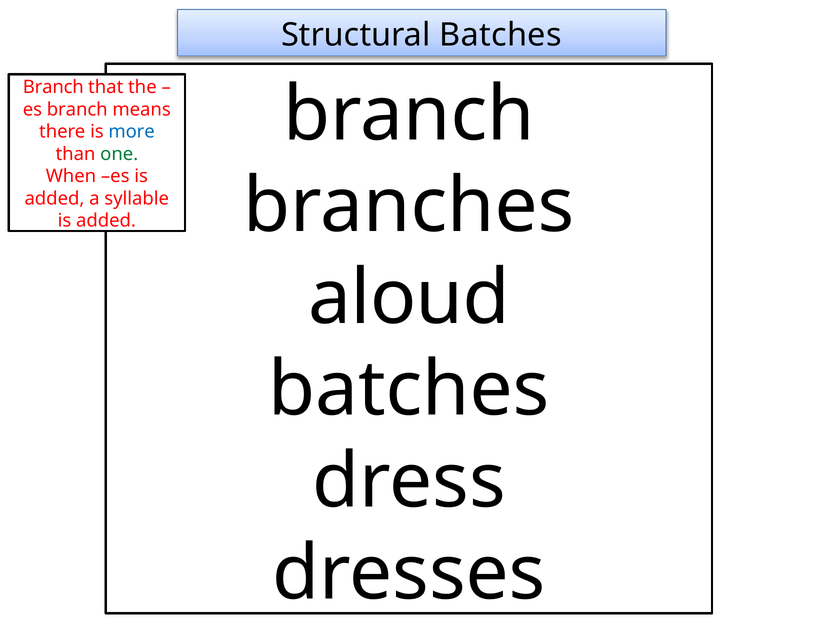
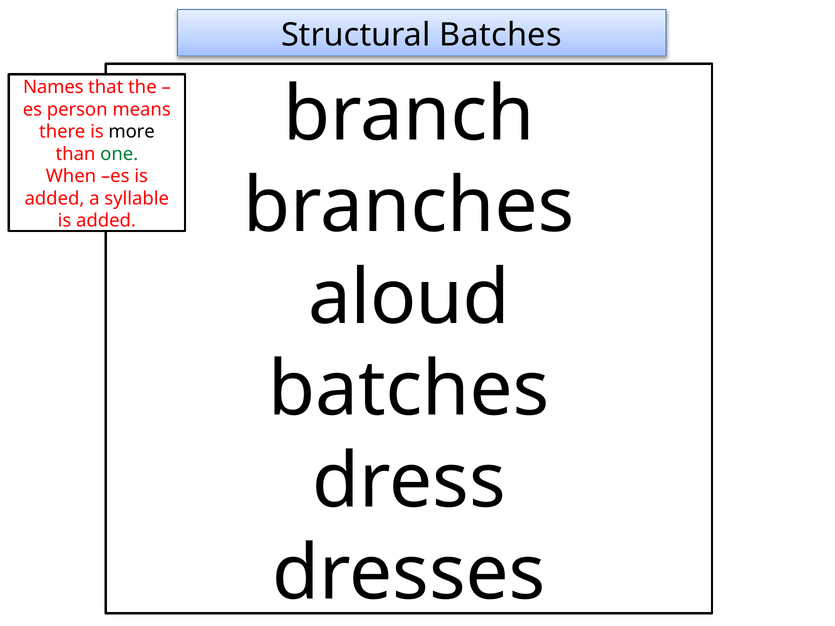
Branch at (53, 87): Branch -> Names
es branch: branch -> person
more colour: blue -> black
